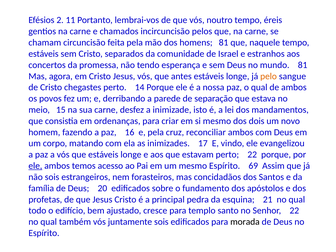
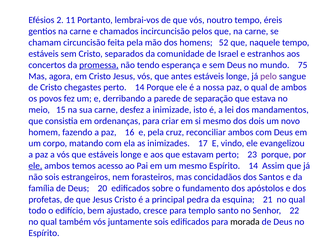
homens 81: 81 -> 52
promessa underline: none -> present
mundo 81: 81 -> 75
pelo colour: orange -> purple
perto 22: 22 -> 23
Espírito 69: 69 -> 14
